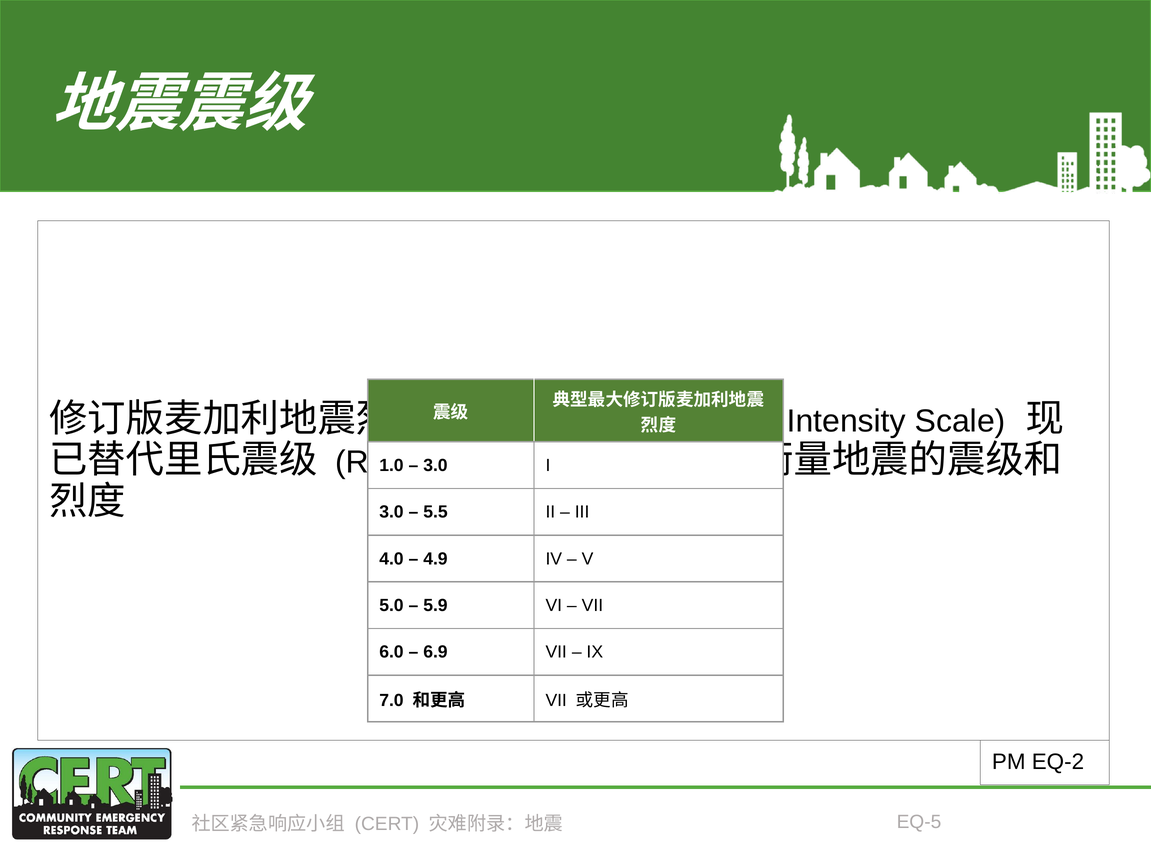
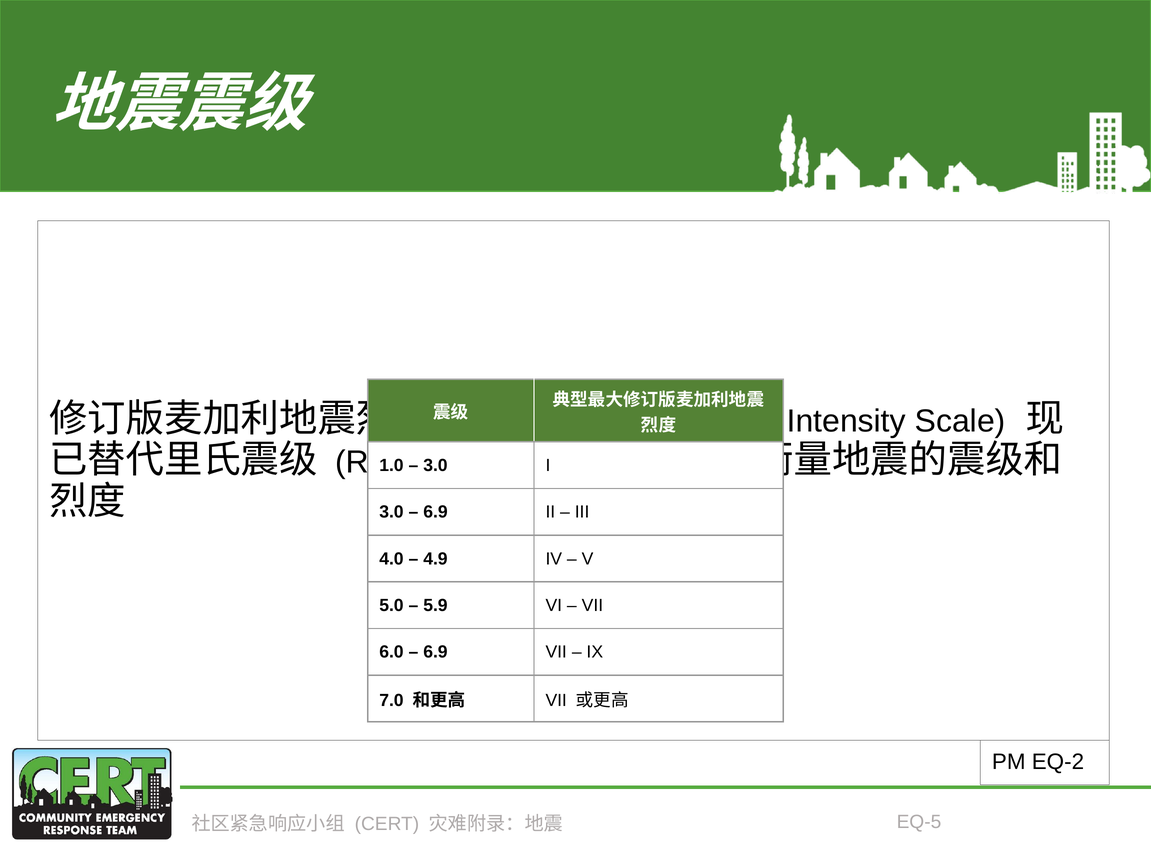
5.5 at (436, 512): 5.5 -> 6.9
